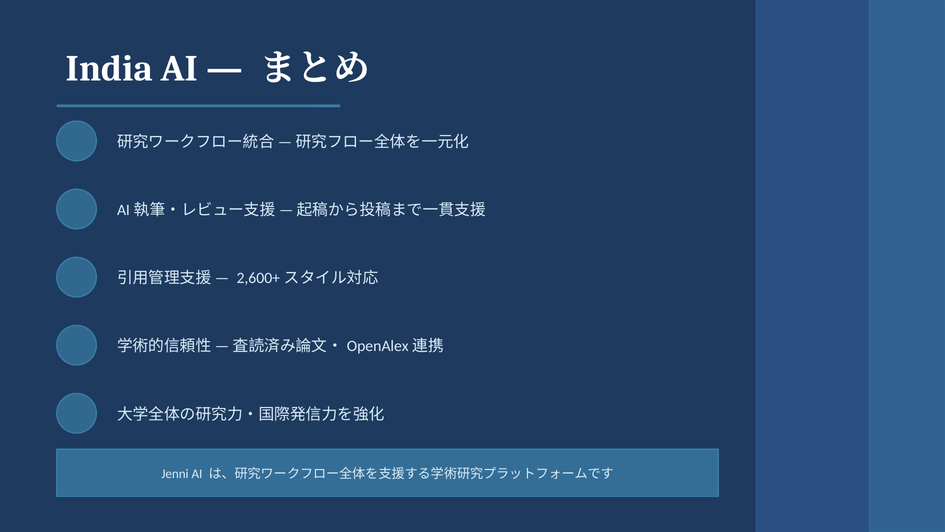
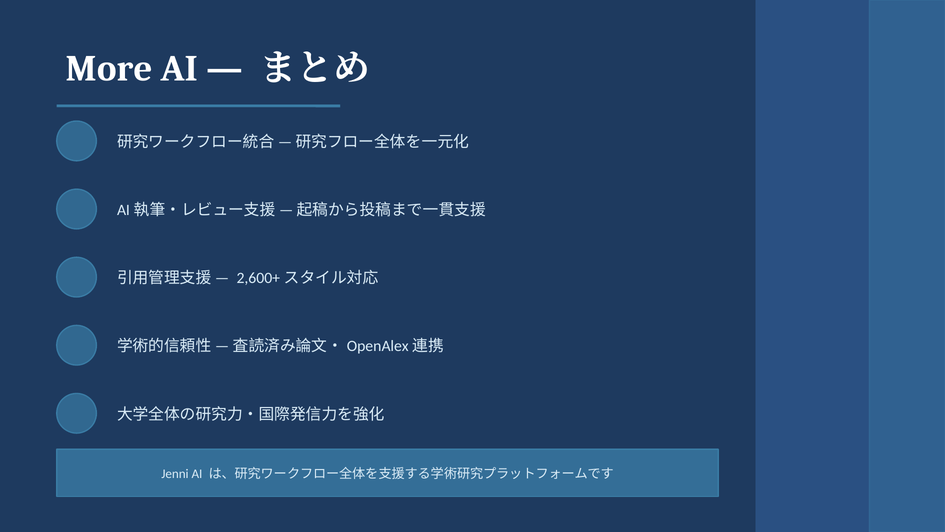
India: India -> More
